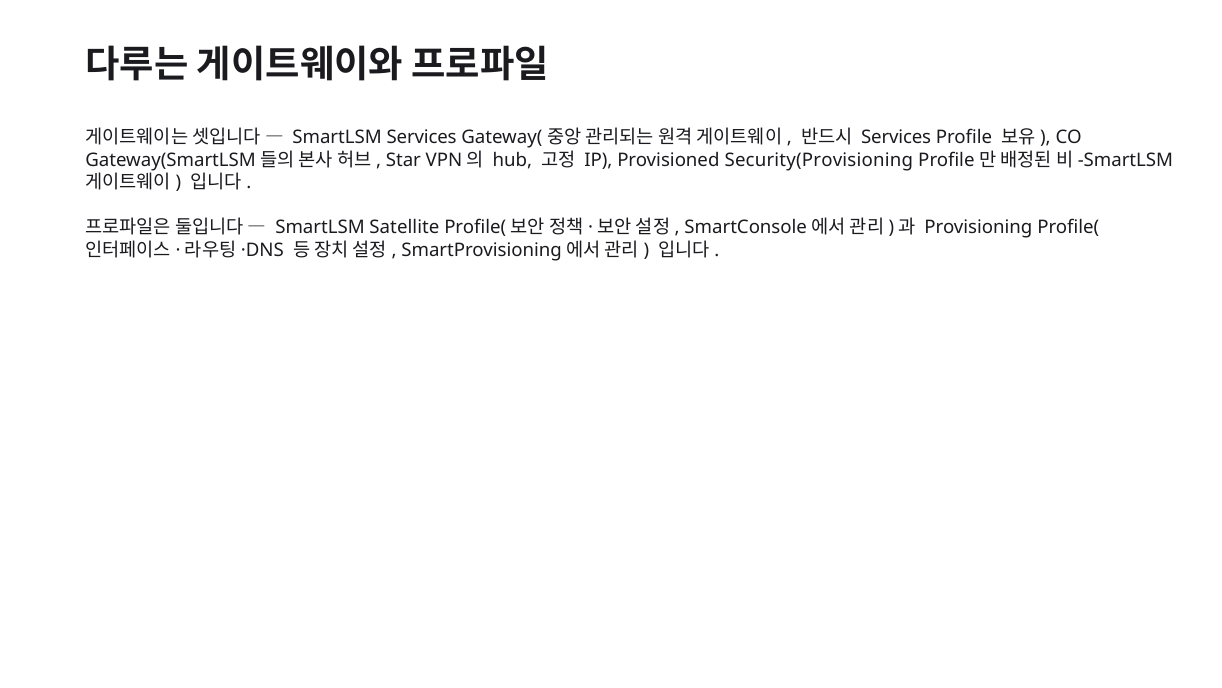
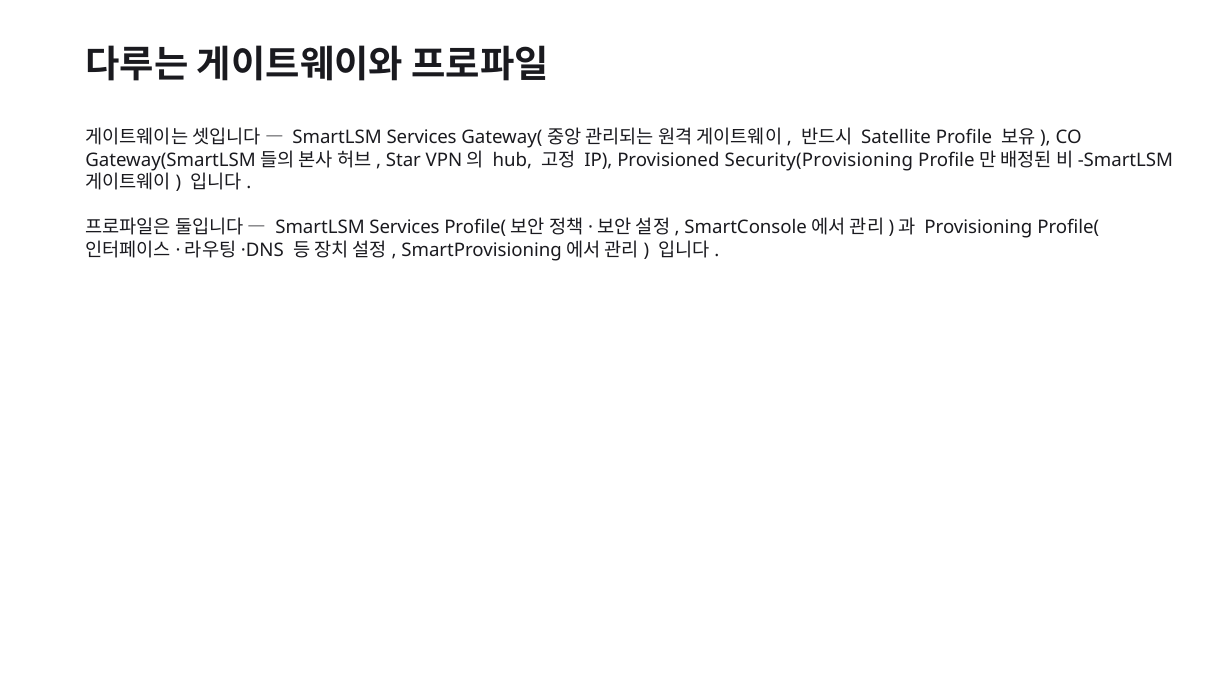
Services at (896, 138): Services -> Satellite
Satellite at (404, 227): Satellite -> Services
